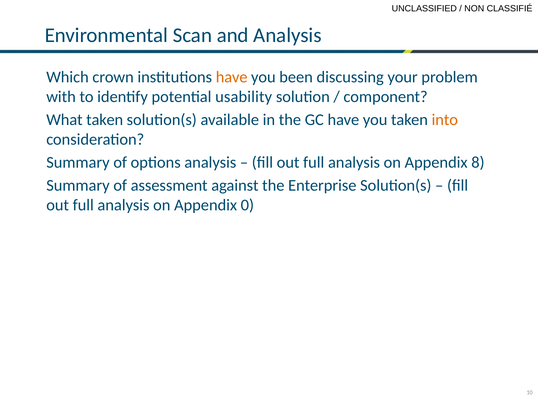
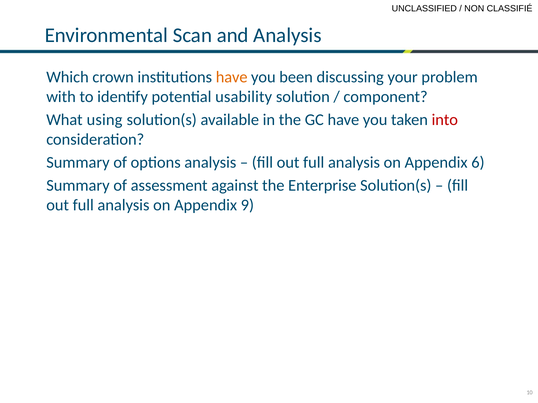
What taken: taken -> using
into colour: orange -> red
8: 8 -> 6
0: 0 -> 9
